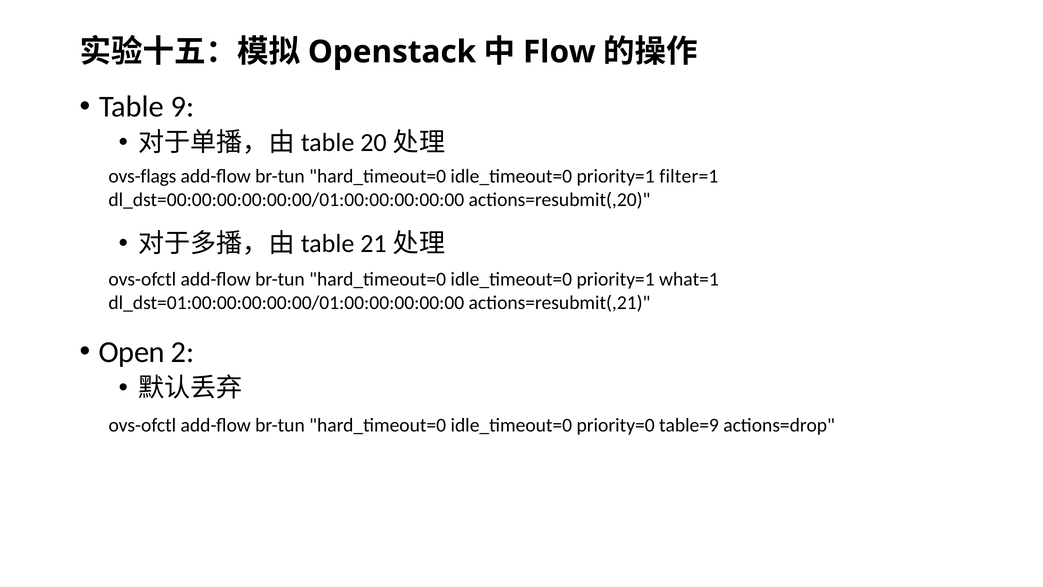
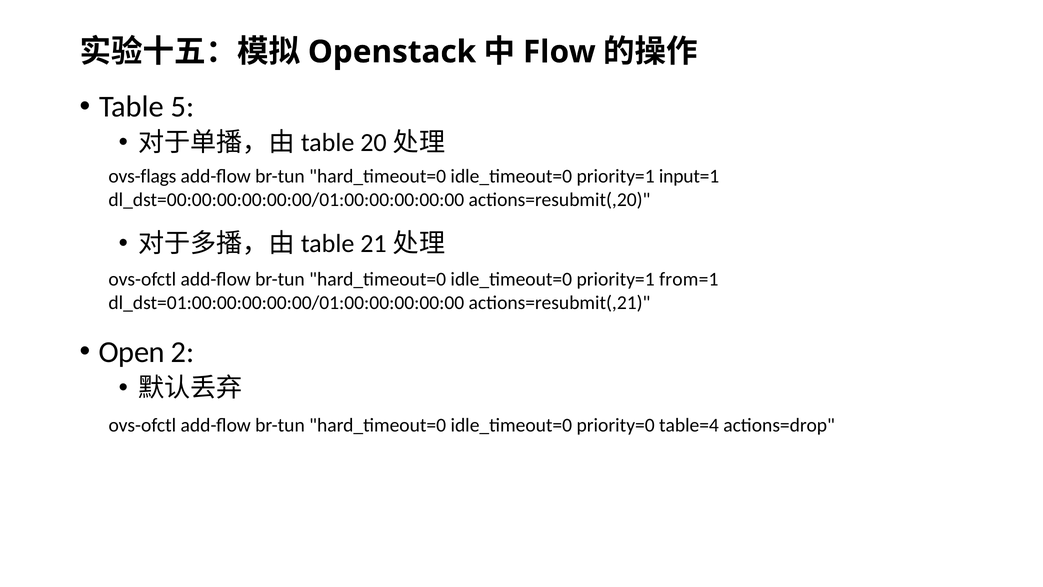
9: 9 -> 5
filter=1: filter=1 -> input=1
what=1: what=1 -> from=1
table=9: table=9 -> table=4
